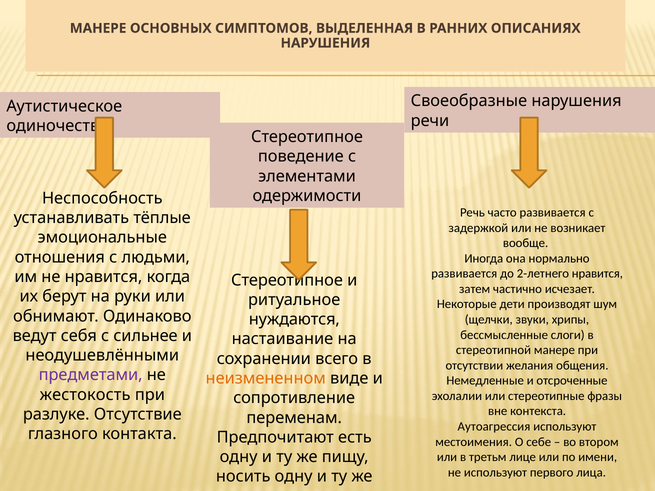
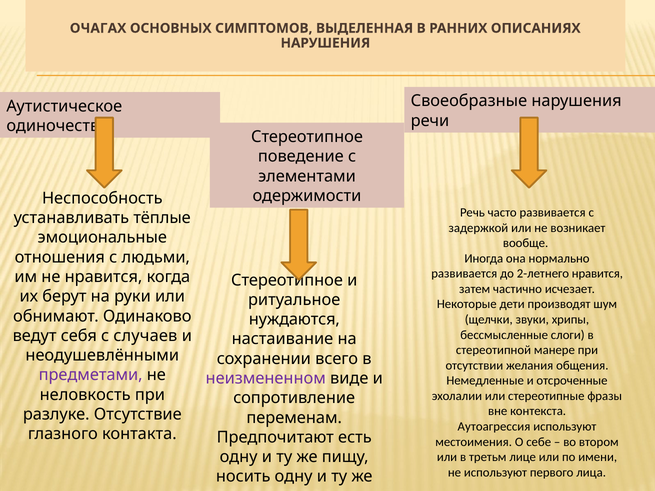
МАНЕРЕ at (98, 28): МАНЕРЕ -> ОЧАГАХ
сильнее: сильнее -> случаев
неизмененном colour: orange -> purple
жестокость: жестокость -> неловкость
